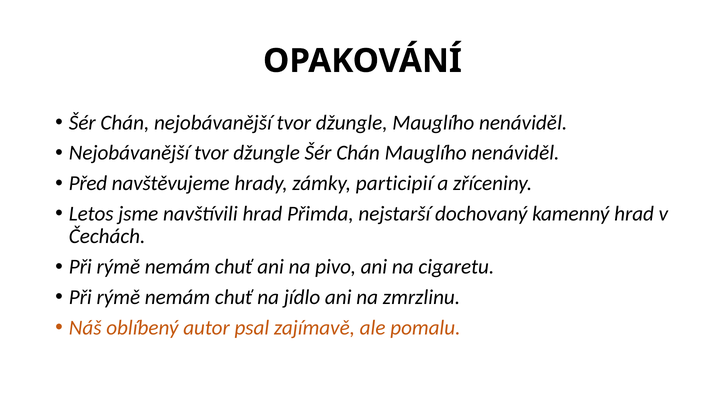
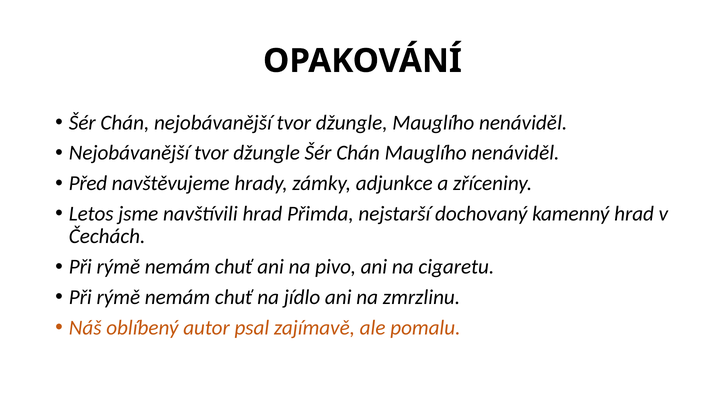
participií: participií -> adjunkce
